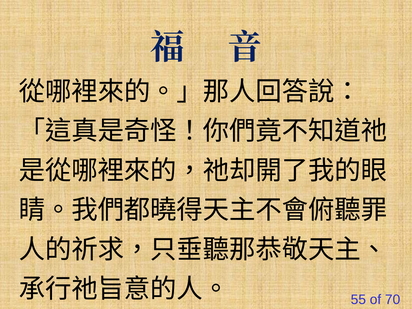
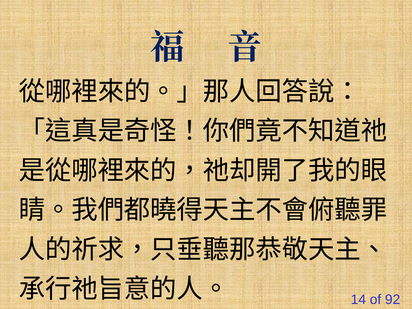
55: 55 -> 14
70: 70 -> 92
